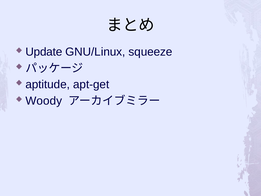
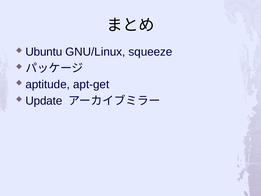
Update: Update -> Ubuntu
Woody: Woody -> Update
